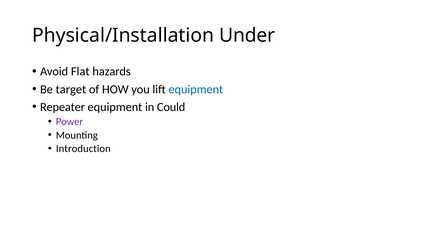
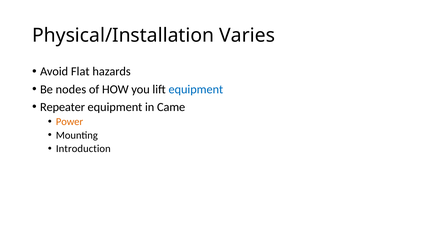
Under: Under -> Varies
target: target -> nodes
Could: Could -> Came
Power colour: purple -> orange
